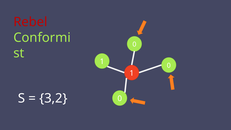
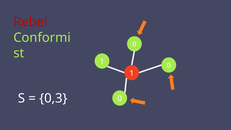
3,2: 3,2 -> 0,3
